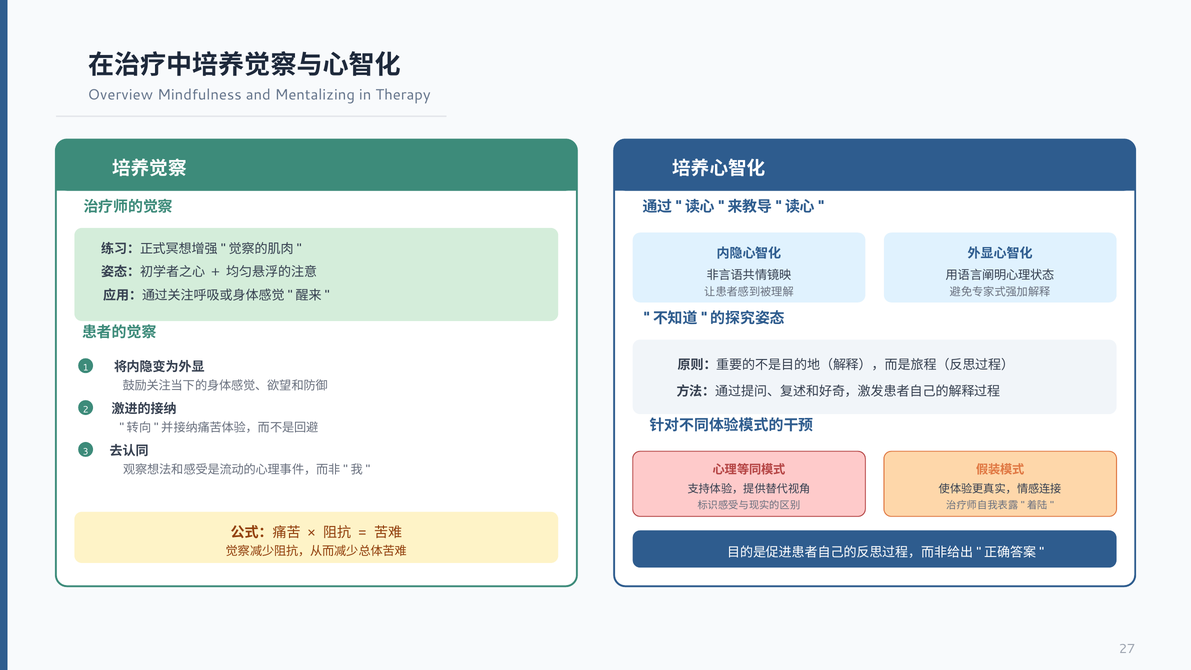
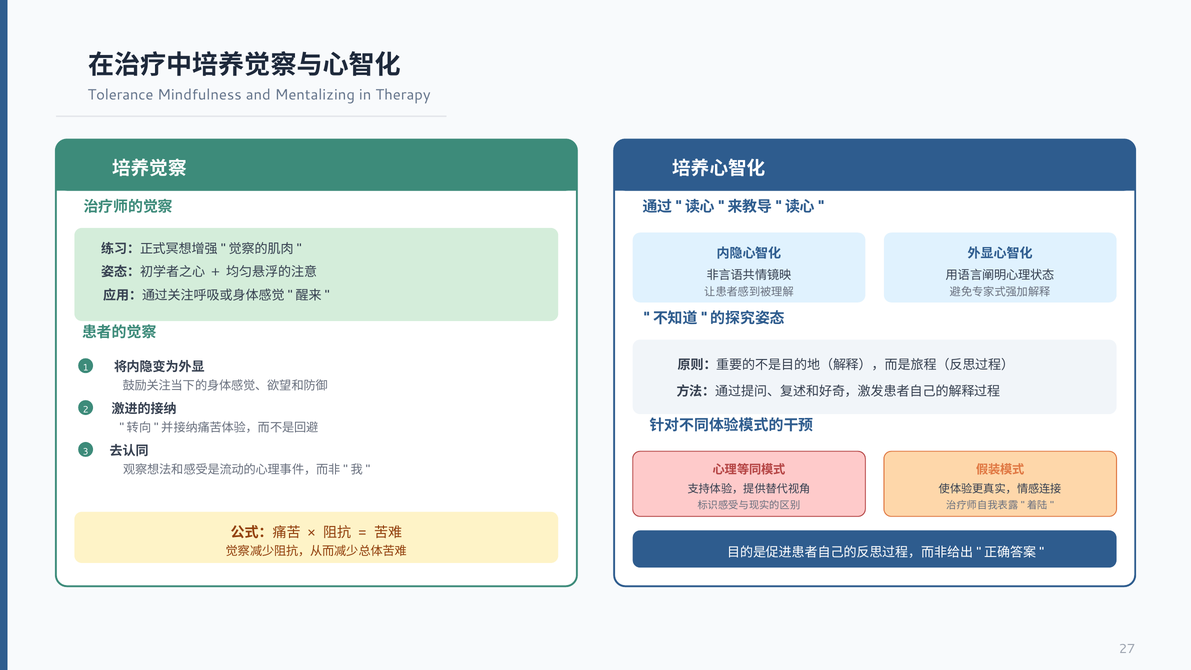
Overview: Overview -> Tolerance
